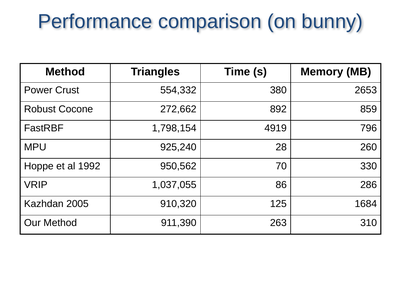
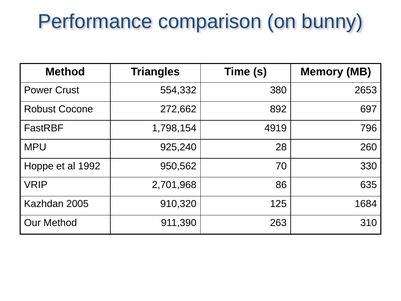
859: 859 -> 697
1,037,055: 1,037,055 -> 2,701,968
286: 286 -> 635
